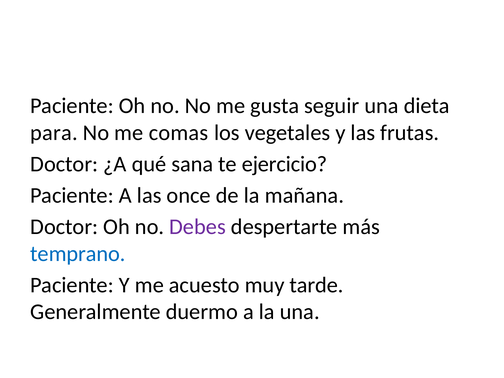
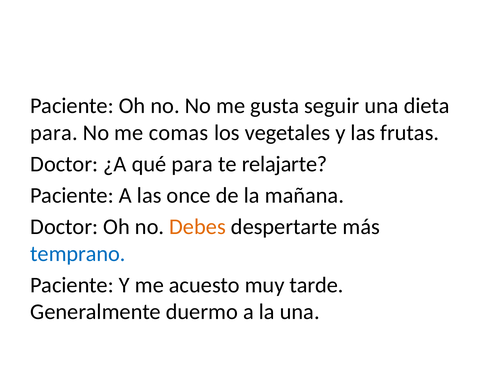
qué sana: sana -> para
ejercicio: ejercicio -> relajarte
Debes colour: purple -> orange
